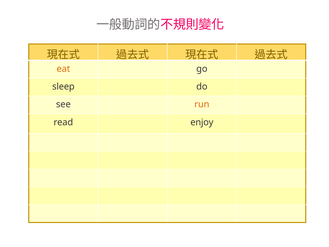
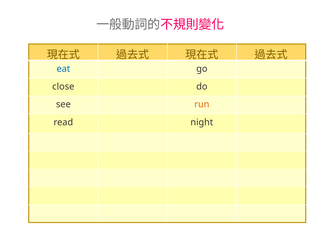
eat colour: orange -> blue
sleep: sleep -> close
enjoy: enjoy -> night
